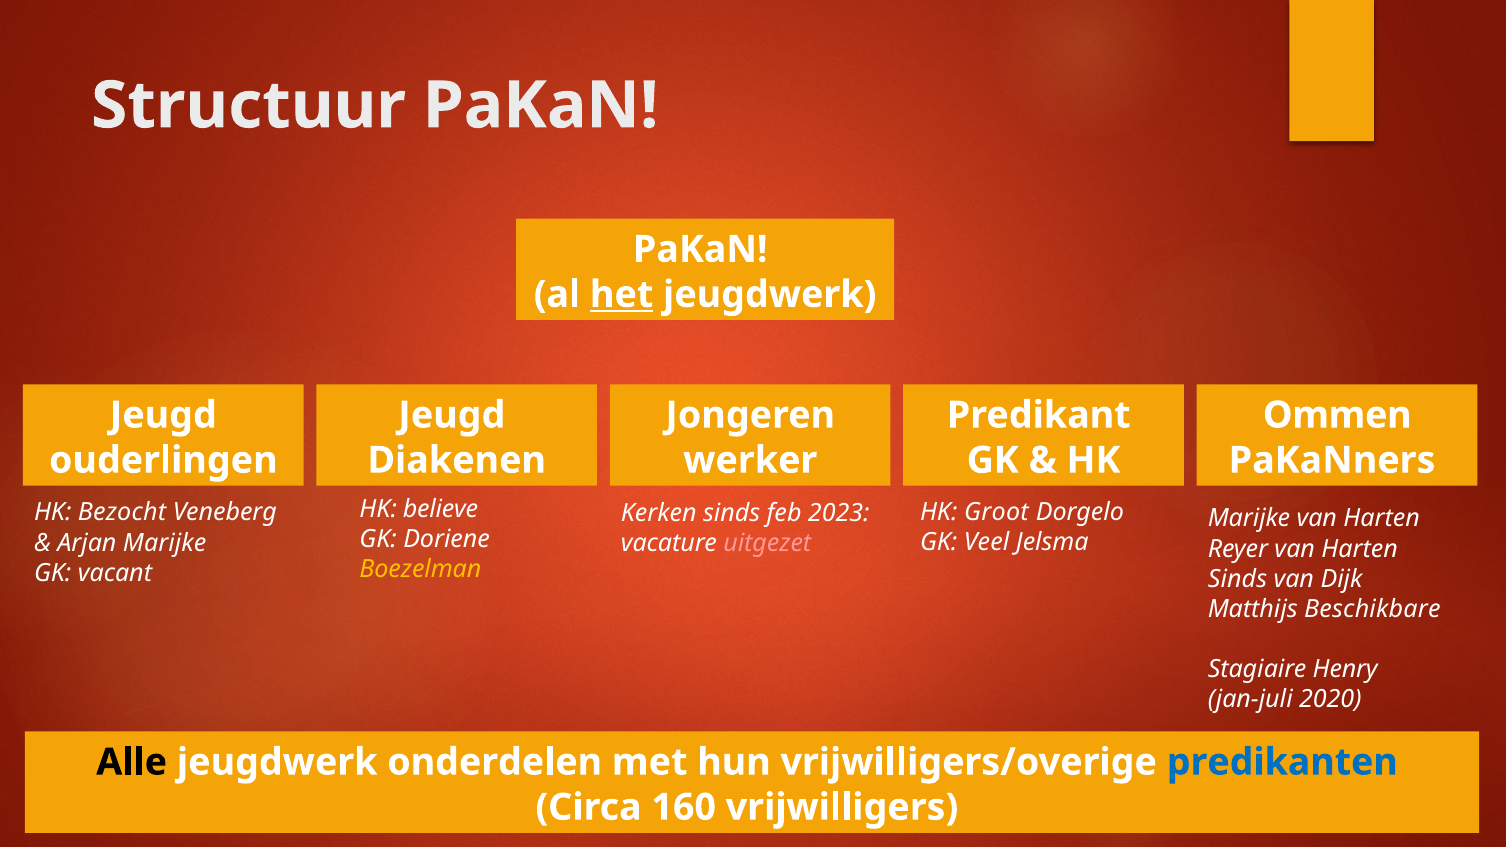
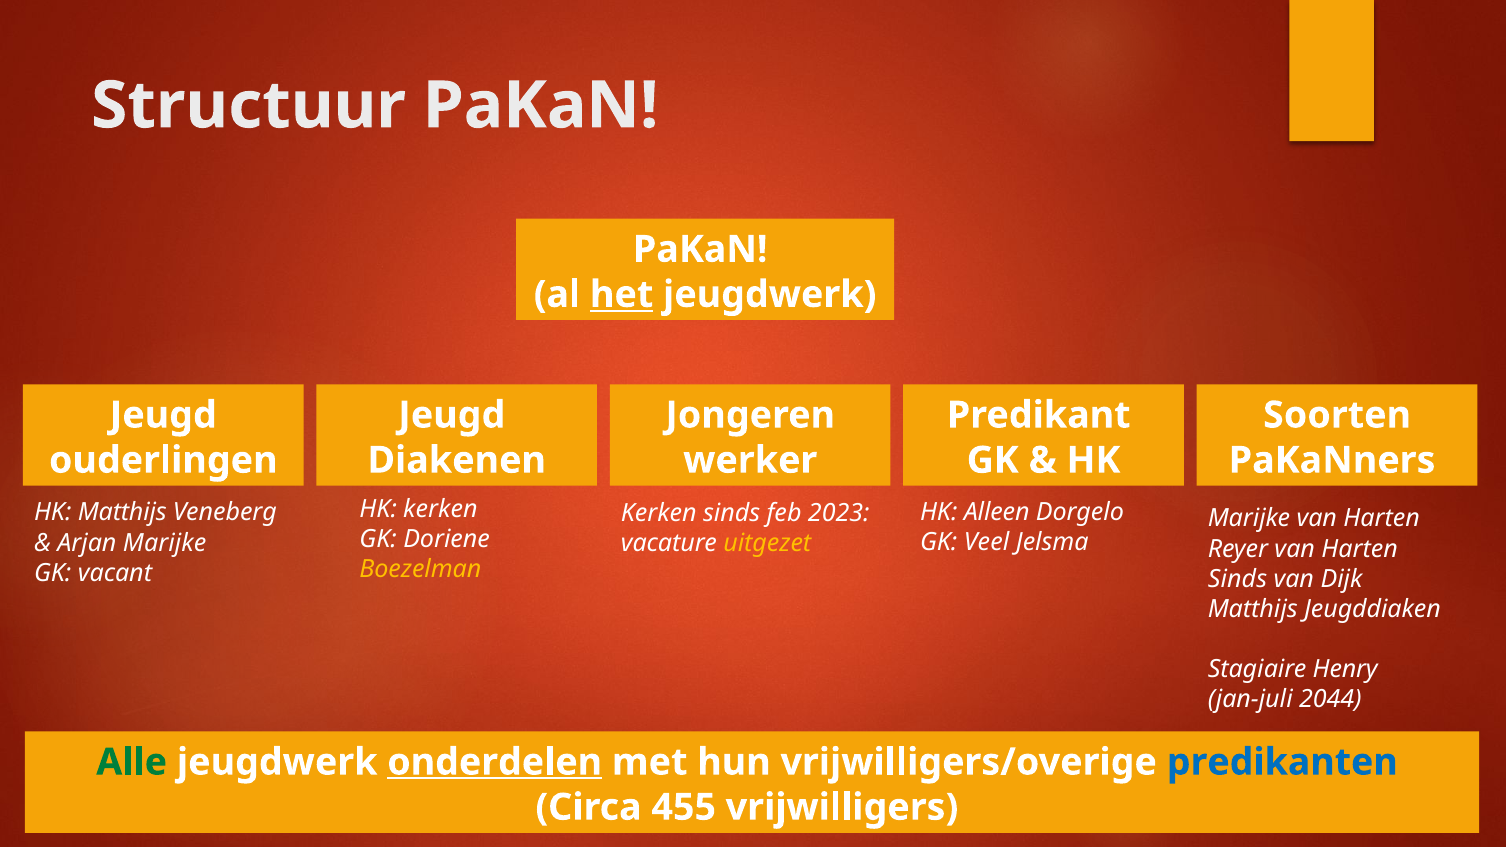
Ommen: Ommen -> Soorten
HK believe: believe -> kerken
Groot: Groot -> Alleen
HK Bezocht: Bezocht -> Matthijs
uitgezet colour: pink -> yellow
Beschikbare: Beschikbare -> Jeugddiaken
2020: 2020 -> 2044
Alle colour: black -> green
onderdelen underline: none -> present
160: 160 -> 455
